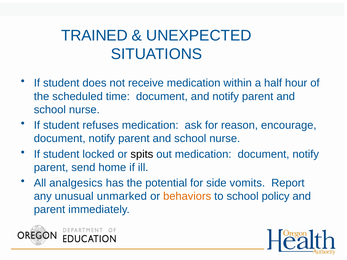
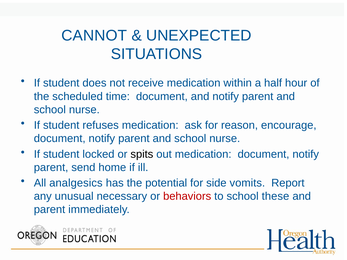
TRAINED: TRAINED -> CANNOT
unmarked: unmarked -> necessary
behaviors colour: orange -> red
policy: policy -> these
